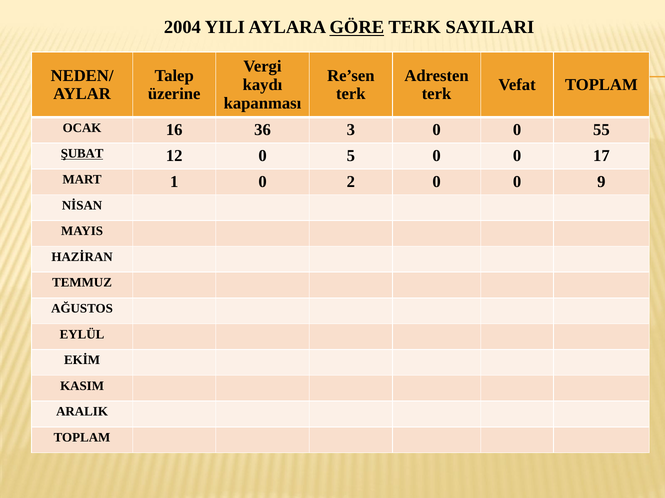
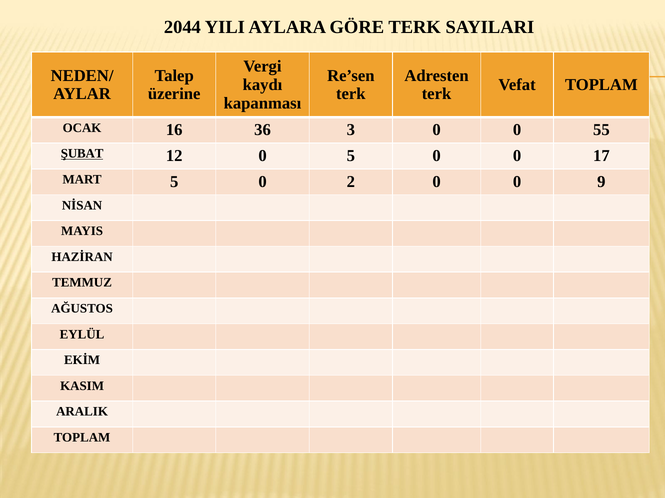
2004: 2004 -> 2044
GÖRE underline: present -> none
MART 1: 1 -> 5
